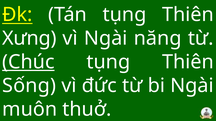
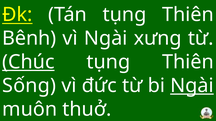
Xưng: Xưng -> Bênh
năng: năng -> xưng
Ngài at (192, 86) underline: none -> present
